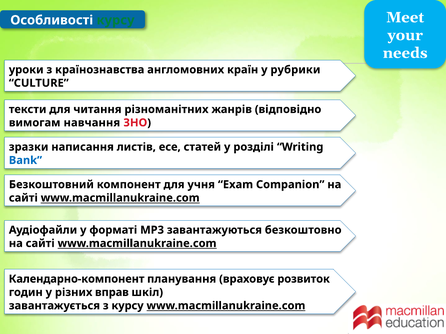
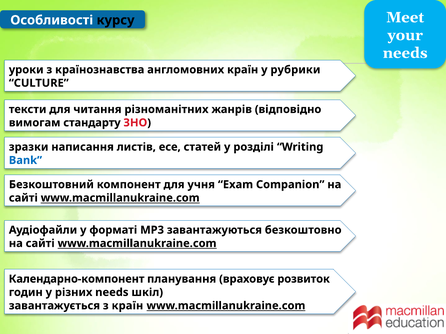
курсу at (116, 20) colour: green -> black
навчання: навчання -> стандарту
різних вправ: вправ -> needs
з курсу: курсу -> країн
